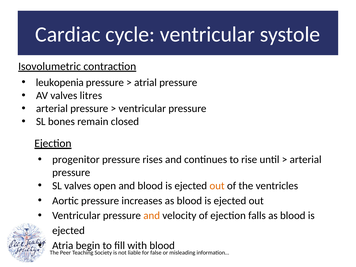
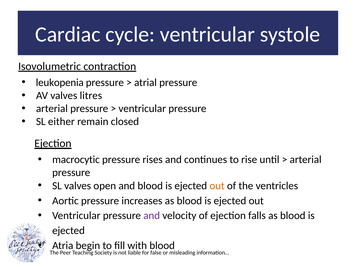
bones: bones -> either
progenitor: progenitor -> macrocytic
and at (152, 216) colour: orange -> purple
